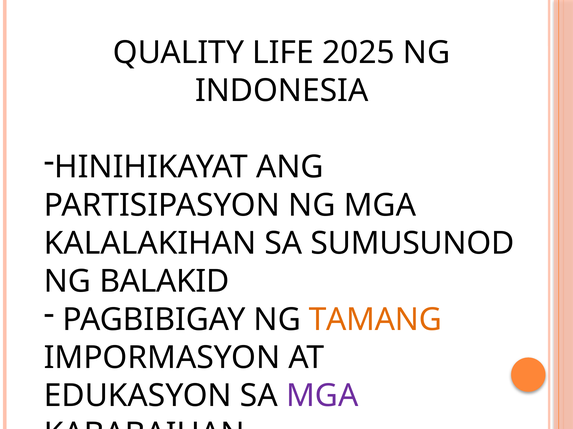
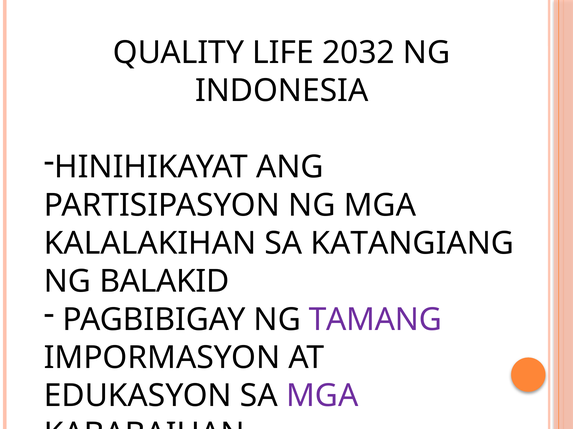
2025: 2025 -> 2032
SUMUSUNOD: SUMUSUNOD -> KATANGIANG
TAMANG colour: orange -> purple
